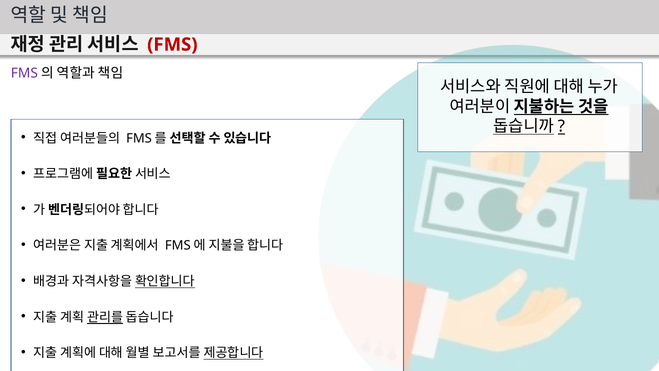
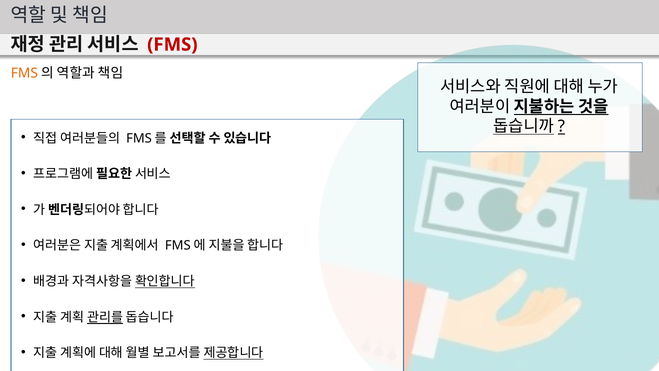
FMS at (24, 73) colour: purple -> orange
